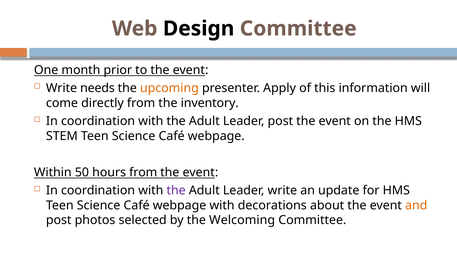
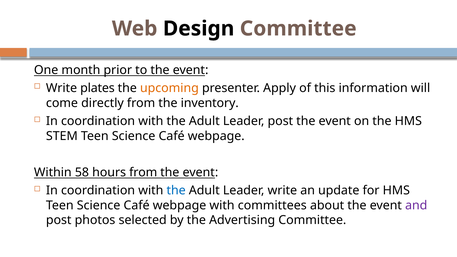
needs: needs -> plates
50: 50 -> 58
the at (176, 191) colour: purple -> blue
decorations: decorations -> committees
and colour: orange -> purple
Welcoming: Welcoming -> Advertising
